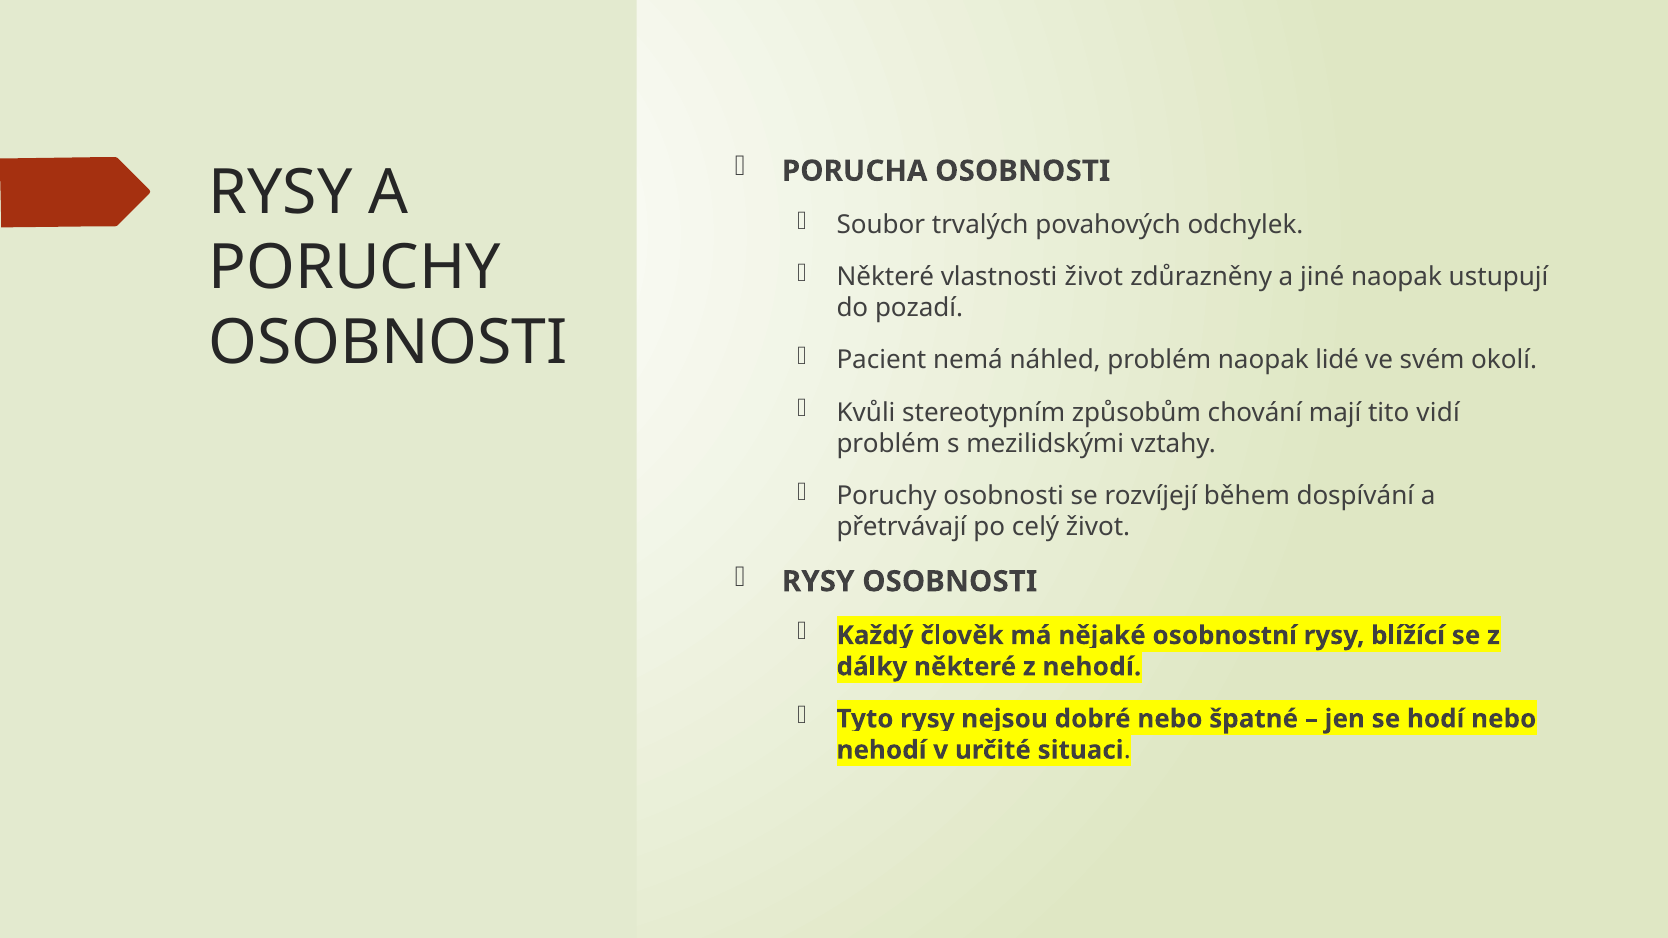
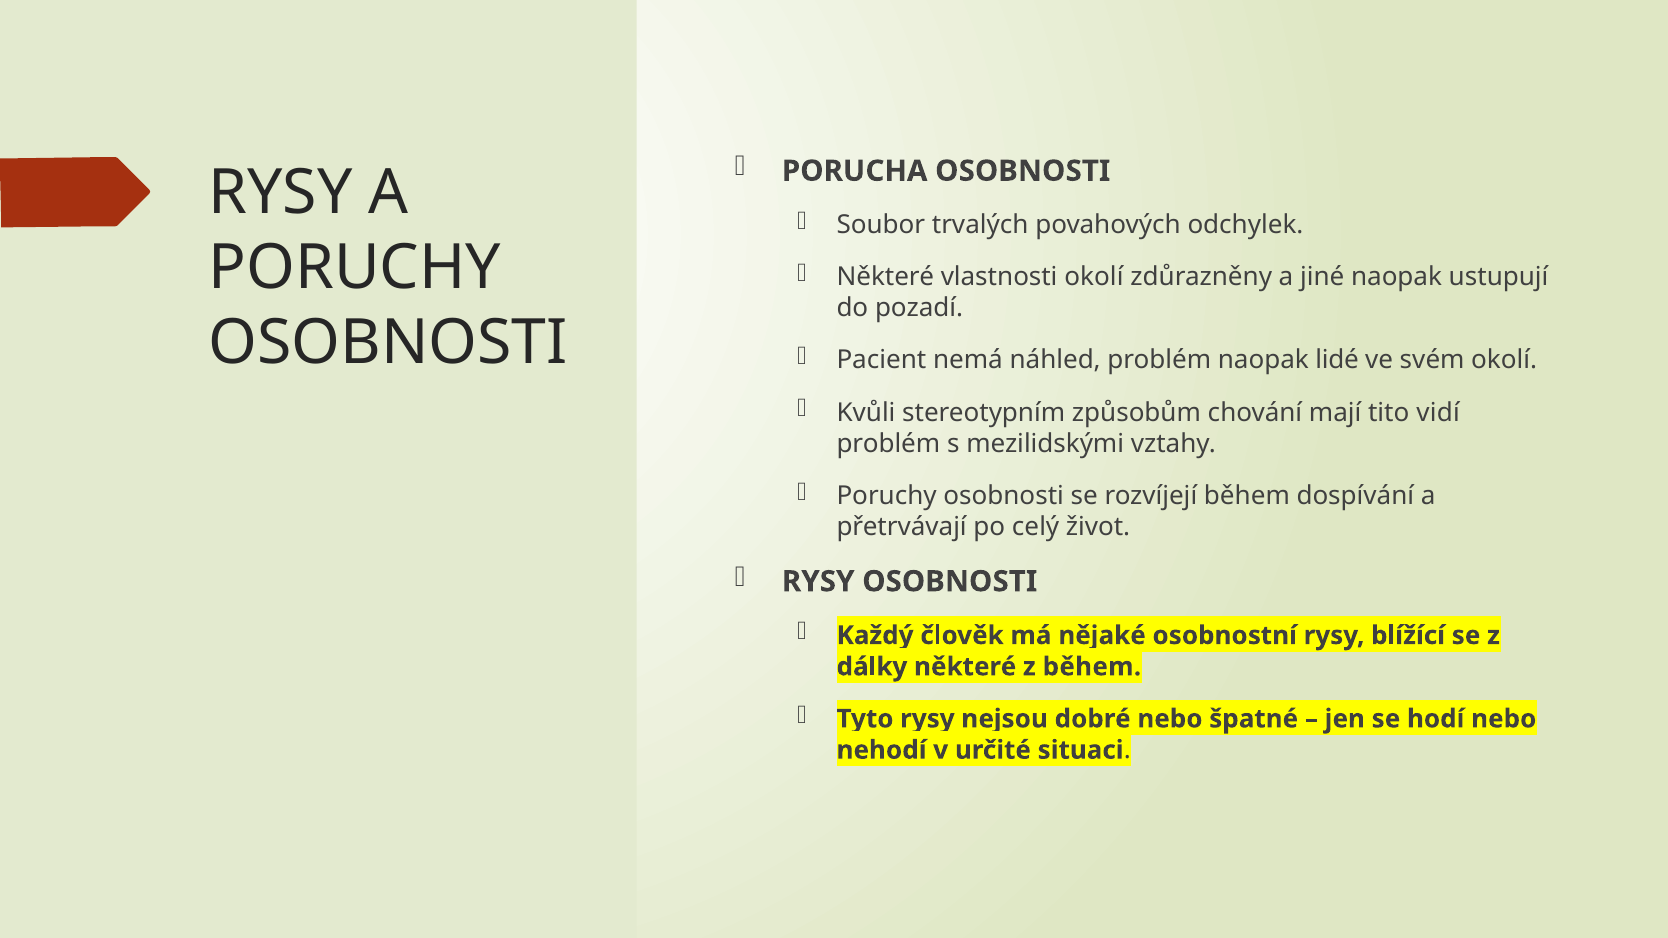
vlastnosti život: život -> okolí
z nehodí: nehodí -> během
